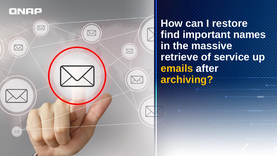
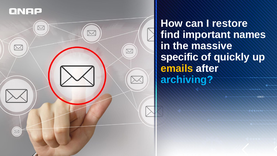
retrieve: retrieve -> specific
service: service -> quickly
archiving colour: yellow -> light blue
